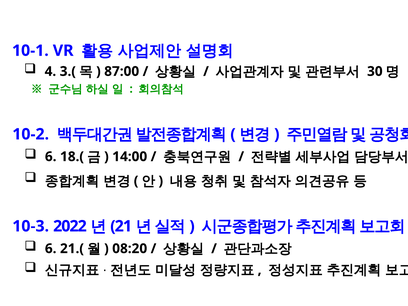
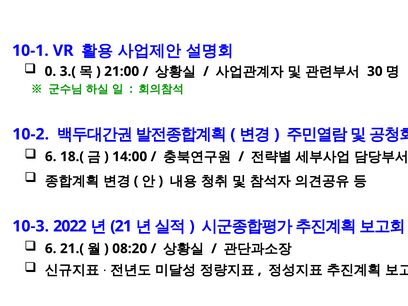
4: 4 -> 0
87:00: 87:00 -> 21:00
